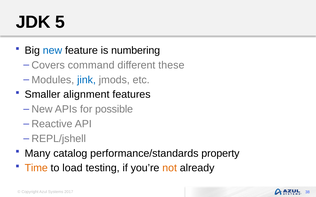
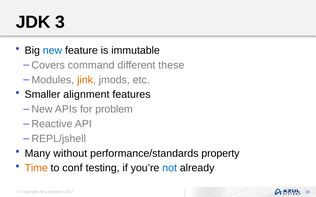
5: 5 -> 3
numbering: numbering -> immutable
jink colour: blue -> orange
possible: possible -> problem
catalog: catalog -> without
load: load -> conf
not colour: orange -> blue
